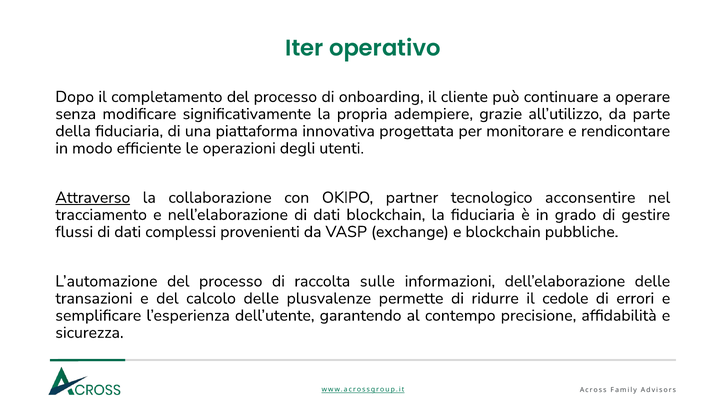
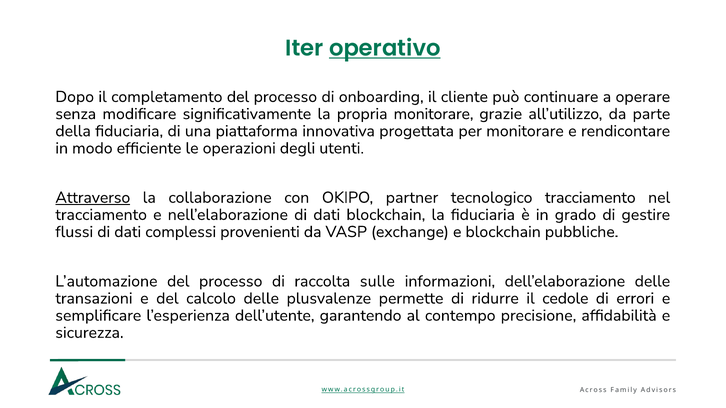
operativo underline: none -> present
propria adempiere: adempiere -> monitorare
tecnologico acconsentire: acconsentire -> tracciamento
